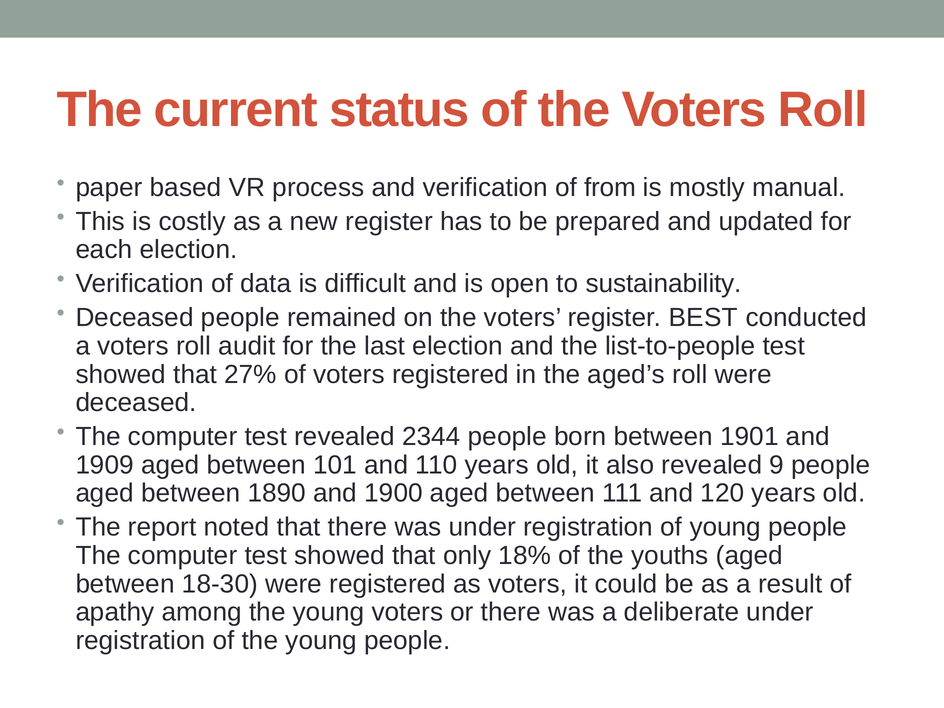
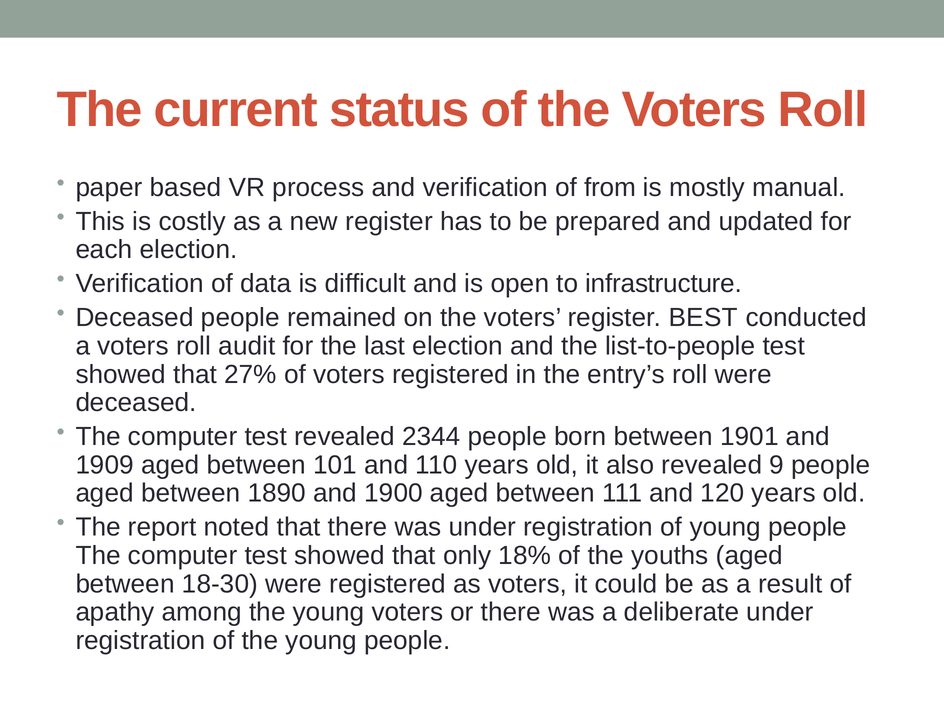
sustainability: sustainability -> infrastructure
aged’s: aged’s -> entry’s
